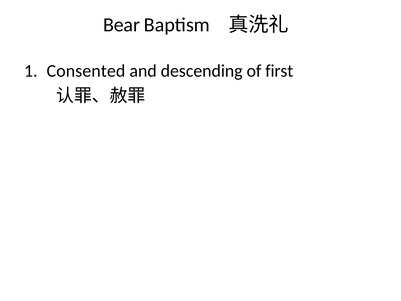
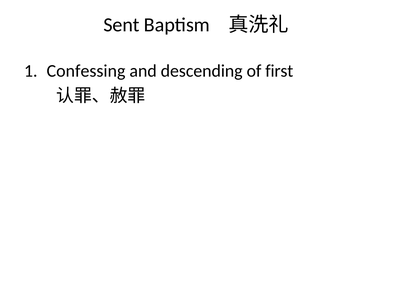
Bear: Bear -> Sent
Consented: Consented -> Confessing
